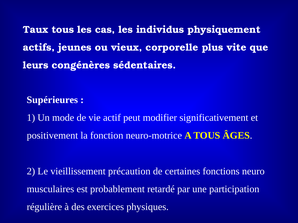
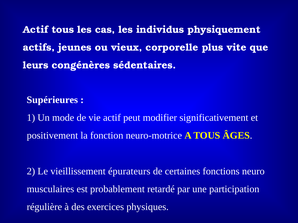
Taux at (36, 30): Taux -> Actif
précaution: précaution -> épurateurs
